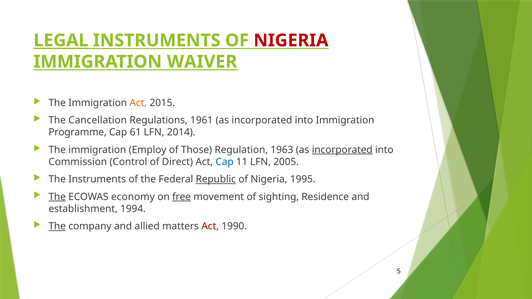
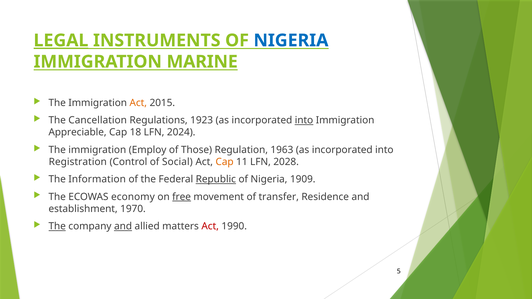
NIGERIA at (291, 40) colour: red -> blue
WAIVER: WAIVER -> MARINE
1961: 1961 -> 1923
into at (304, 120) underline: none -> present
Programme: Programme -> Appreciable
61: 61 -> 18
2014: 2014 -> 2024
incorporated at (342, 150) underline: present -> none
Commission: Commission -> Registration
Direct: Direct -> Social
Cap at (225, 162) colour: blue -> orange
2005: 2005 -> 2028
The Instruments: Instruments -> Information
1995: 1995 -> 1909
The at (57, 197) underline: present -> none
sighting: sighting -> transfer
1994: 1994 -> 1970
and at (123, 226) underline: none -> present
